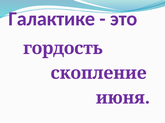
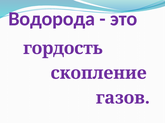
Галактике: Галактике -> Водорода
июня: июня -> газов
